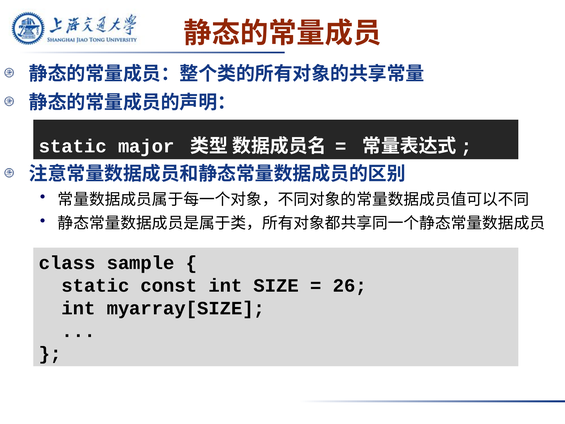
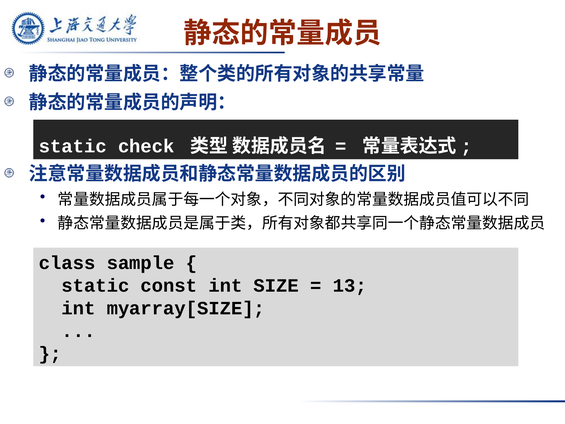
major: major -> check
26: 26 -> 13
